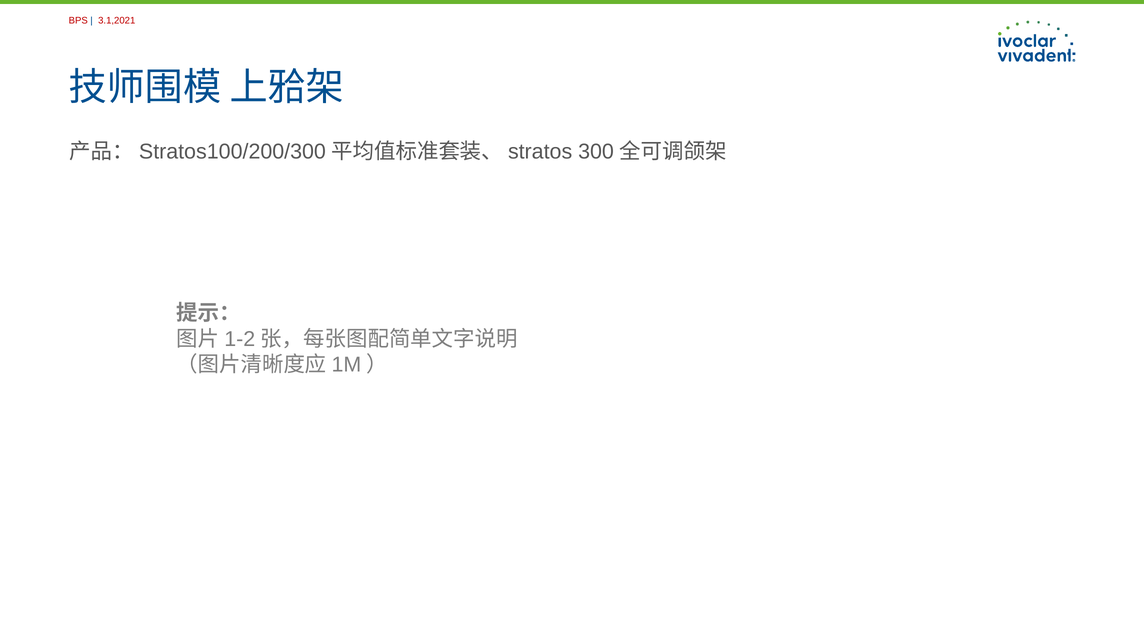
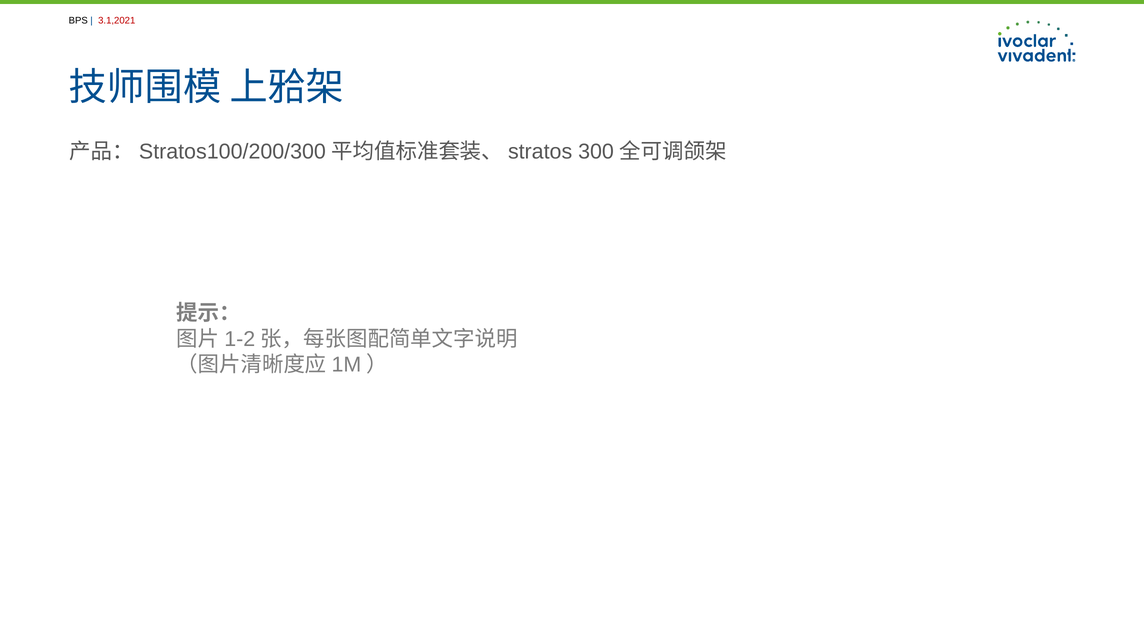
BPS colour: red -> black
